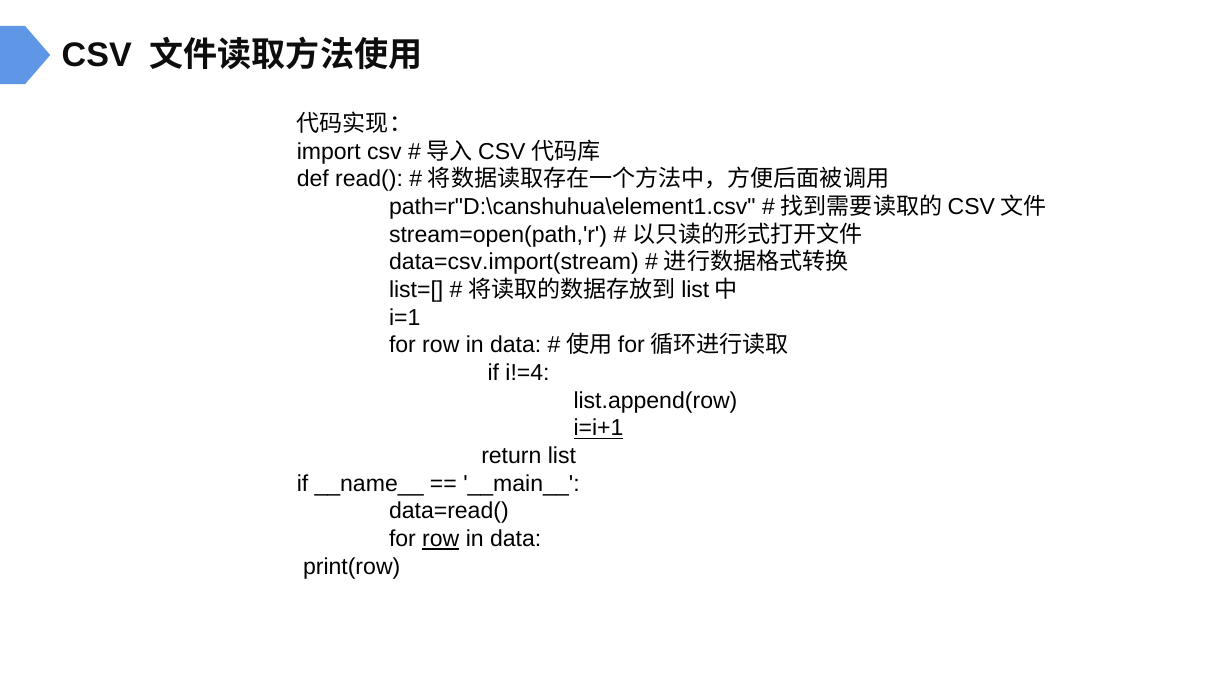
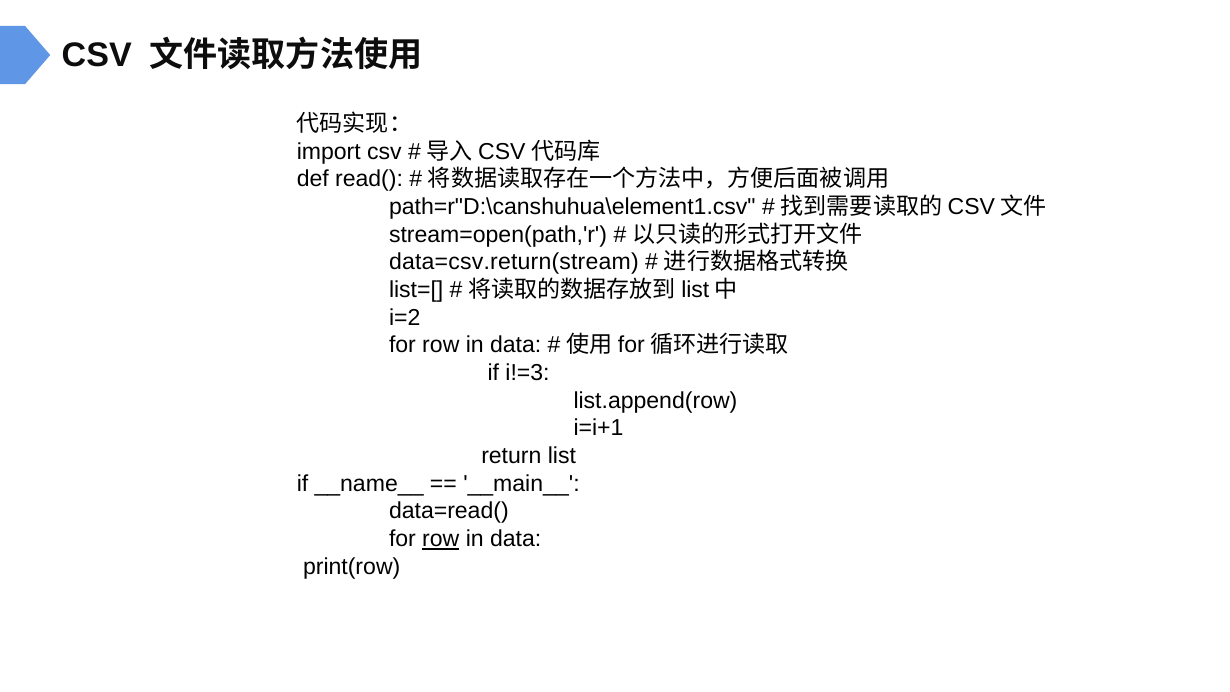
data=csv.import(stream: data=csv.import(stream -> data=csv.return(stream
i=1: i=1 -> i=2
i!=4: i!=4 -> i!=3
i=i+1 underline: present -> none
